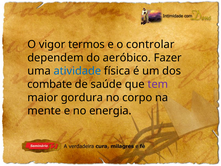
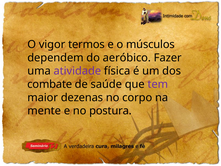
controlar: controlar -> músculos
atividade colour: blue -> purple
gordura: gordura -> dezenas
energia: energia -> postura
